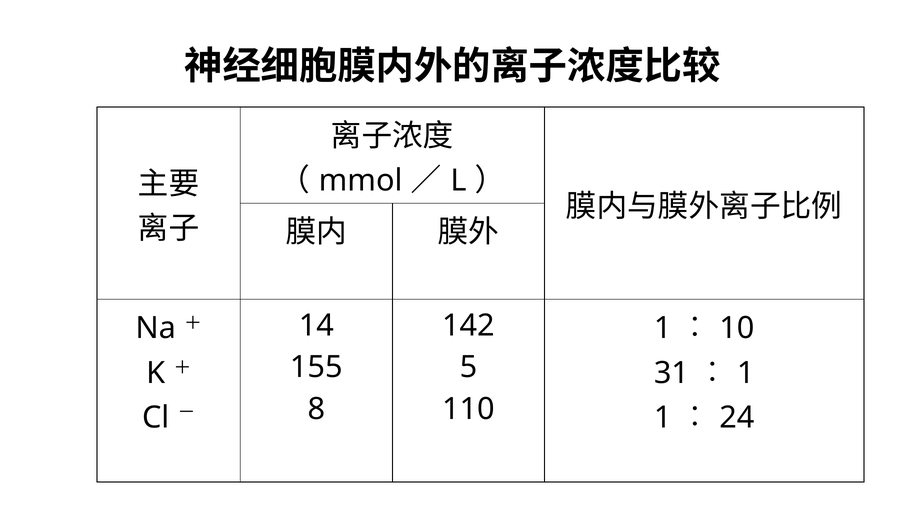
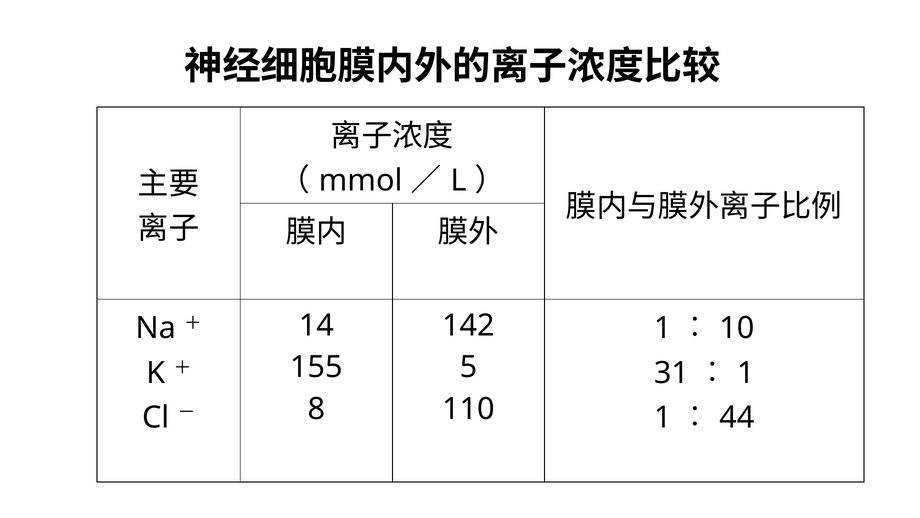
24: 24 -> 44
